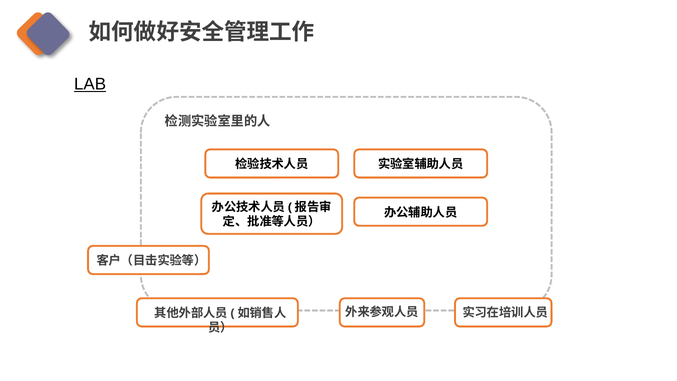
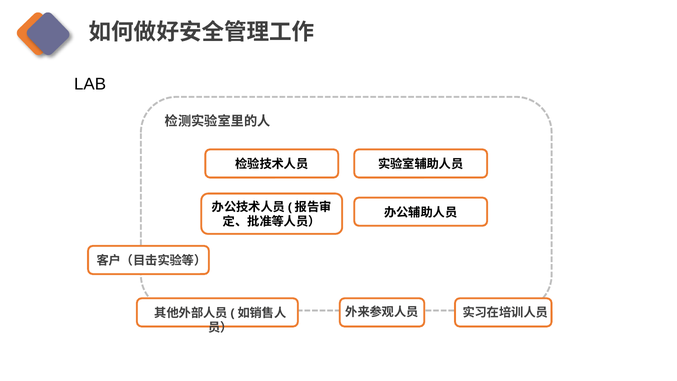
LAB underline: present -> none
